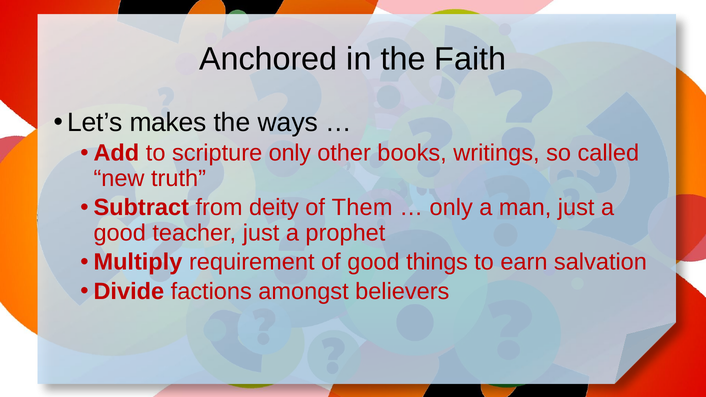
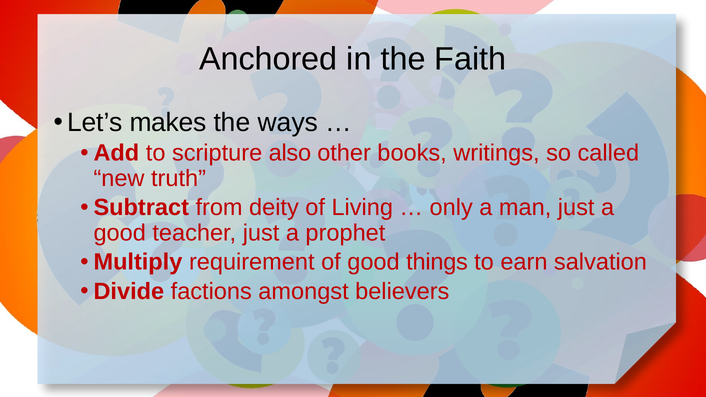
scripture only: only -> also
Them: Them -> Living
